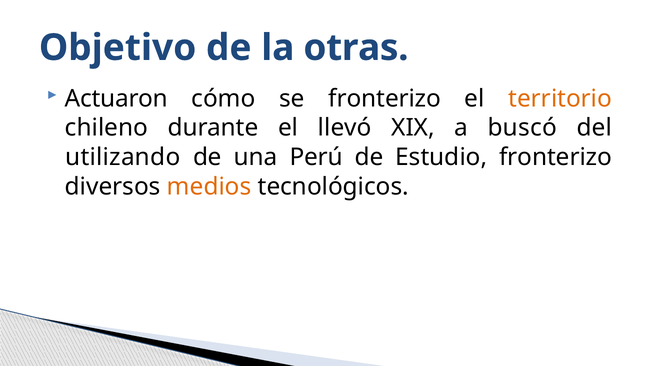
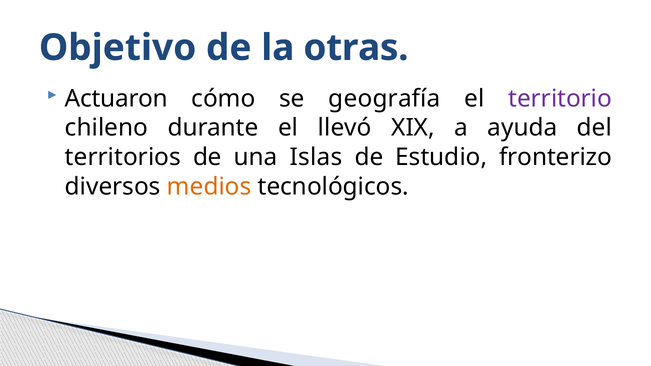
se fronterizo: fronterizo -> geografía
territorio colour: orange -> purple
buscó: buscó -> ayuda
utilizando: utilizando -> territorios
Perú: Perú -> Islas
